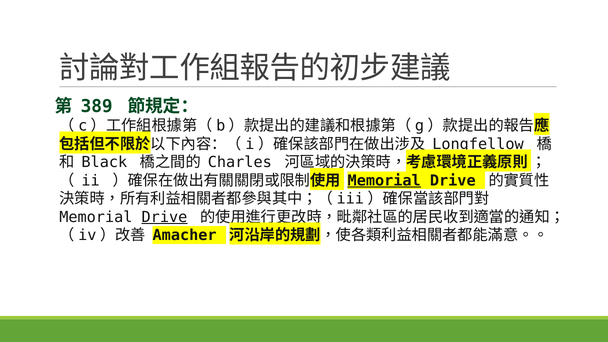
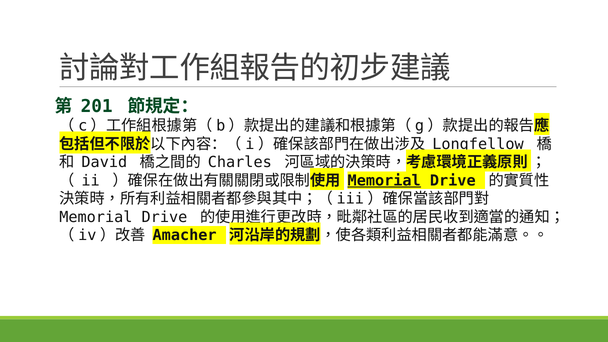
389: 389 -> 201
Black: Black -> David
Drive at (164, 217) underline: present -> none
